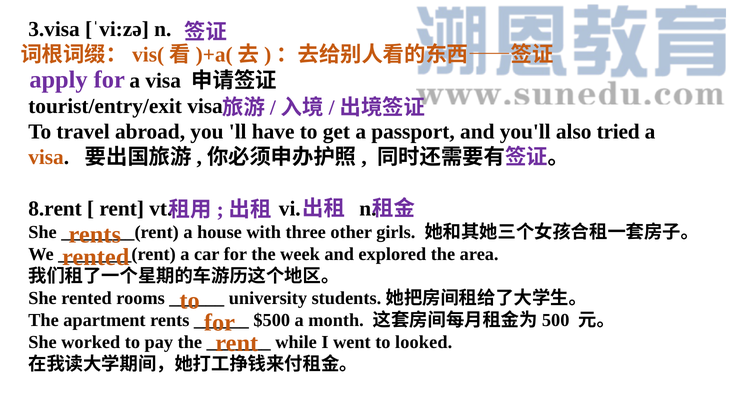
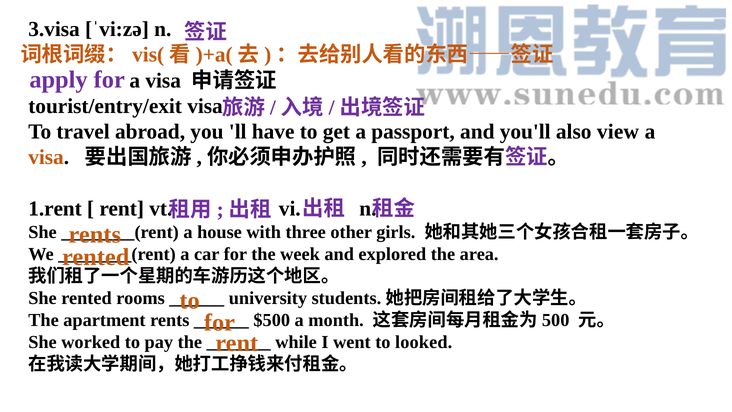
tried: tried -> view
8.rent: 8.rent -> 1.rent
